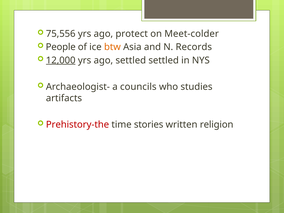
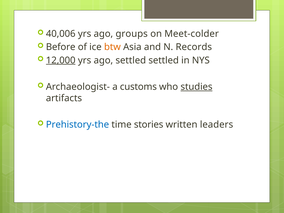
75,556: 75,556 -> 40,006
protect: protect -> groups
People: People -> Before
councils: councils -> customs
studies underline: none -> present
Prehistory-the colour: red -> blue
religion: religion -> leaders
